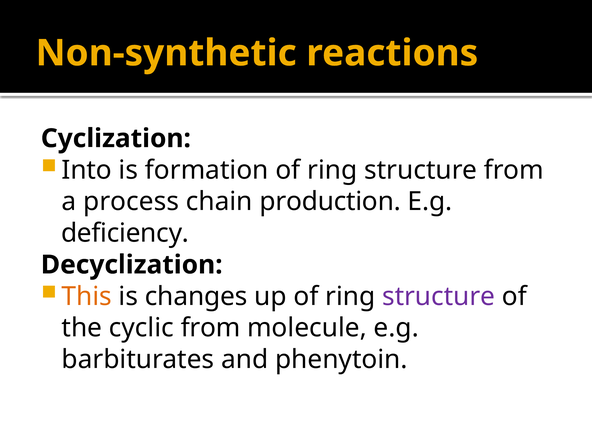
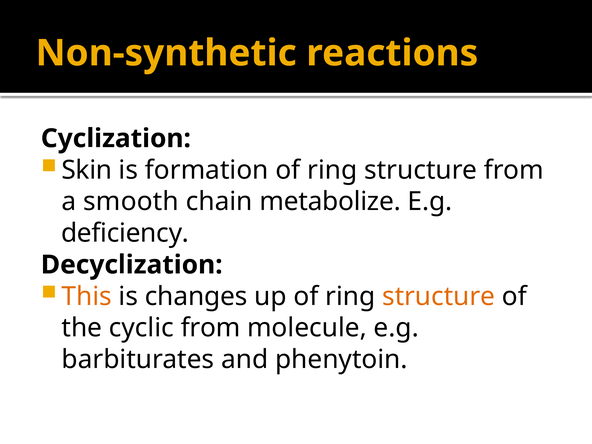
Into: Into -> Skin
process: process -> smooth
production: production -> metabolize
structure at (439, 296) colour: purple -> orange
